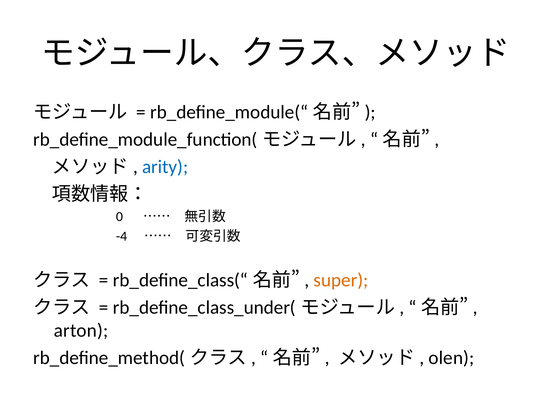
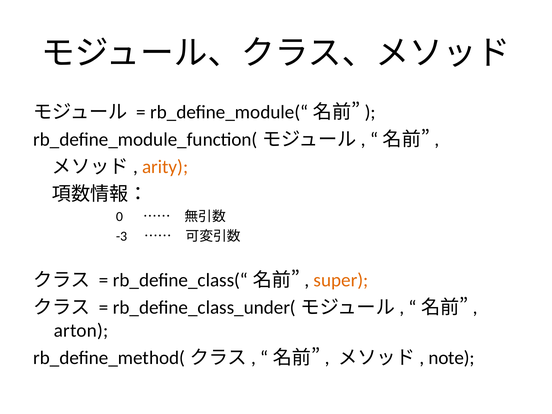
arity colour: blue -> orange
-4: -4 -> -3
olen: olen -> note
